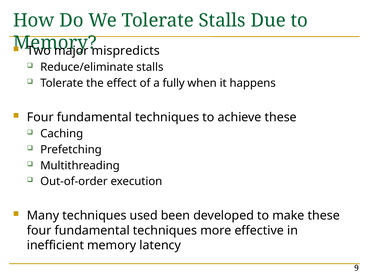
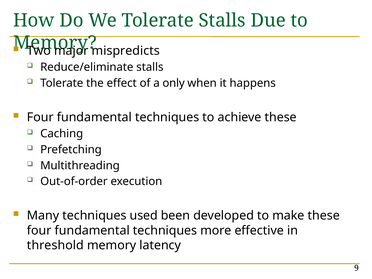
fully: fully -> only
inefficient: inefficient -> threshold
